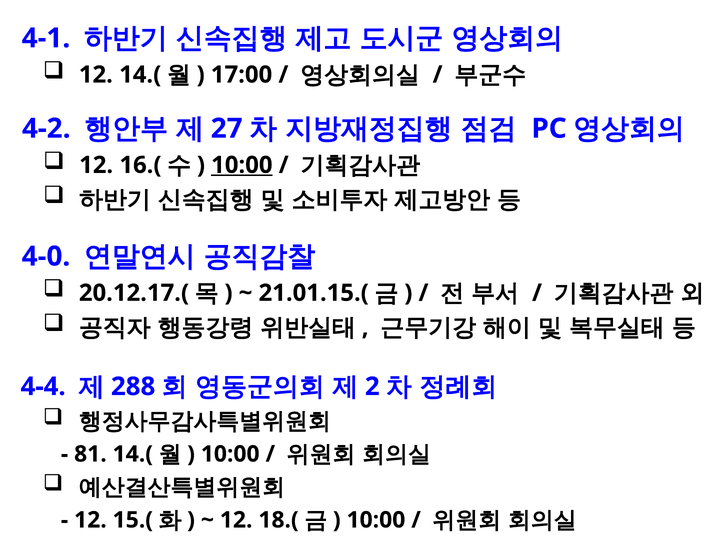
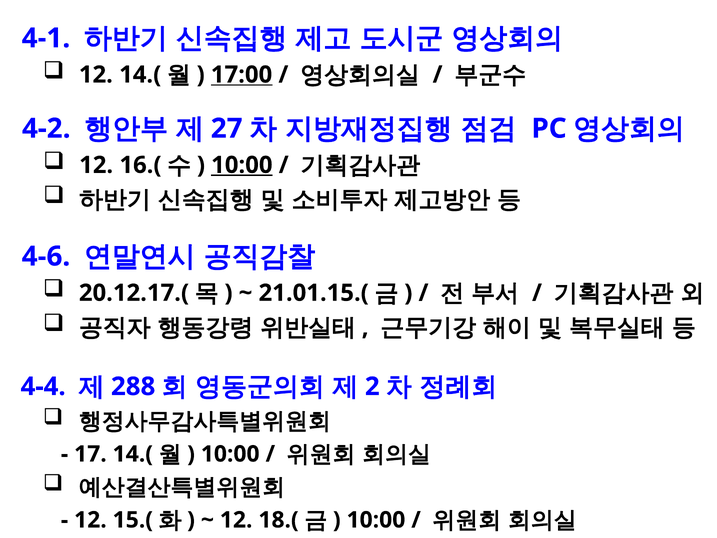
17:00 underline: none -> present
4-0: 4-0 -> 4-6
81: 81 -> 17
